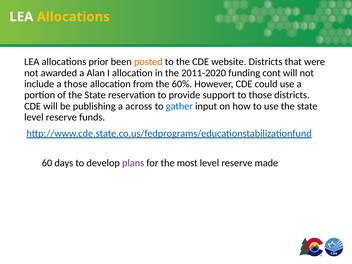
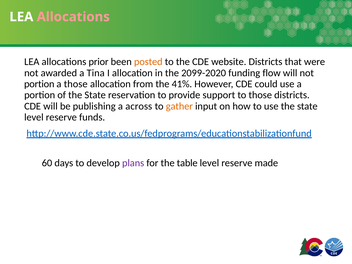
Allocations at (73, 17) colour: yellow -> pink
Alan: Alan -> Tina
2011-2020: 2011-2020 -> 2099-2020
cont: cont -> flow
include at (39, 84): include -> portion
60%: 60% -> 41%
gather colour: blue -> orange
most: most -> table
